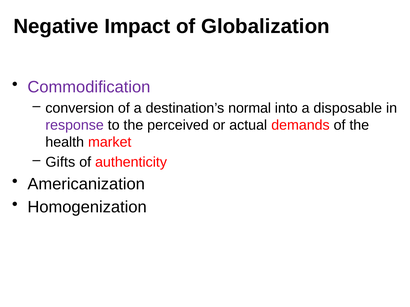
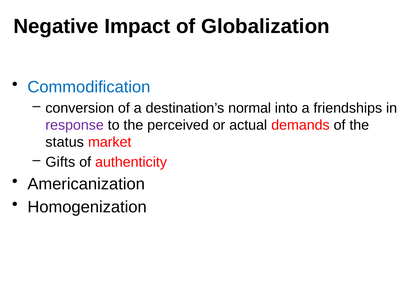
Commodification colour: purple -> blue
disposable: disposable -> friendships
health: health -> status
